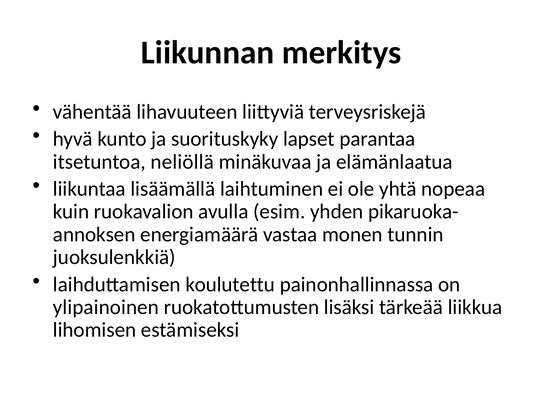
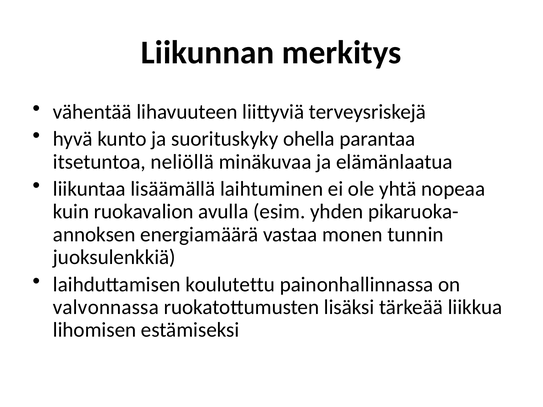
lapset: lapset -> ohella
ylipainoinen: ylipainoinen -> valvonnassa
